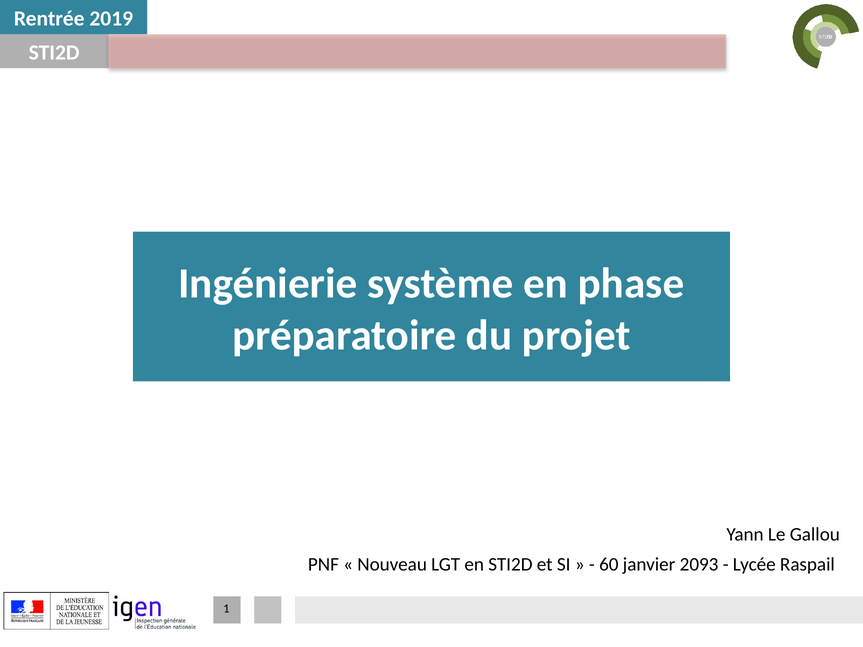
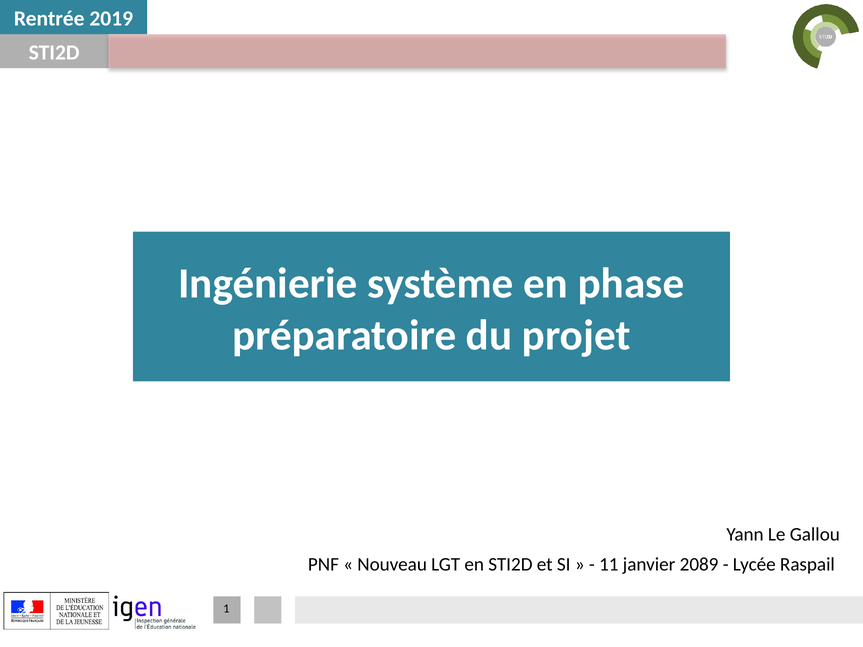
60: 60 -> 11
2093: 2093 -> 2089
